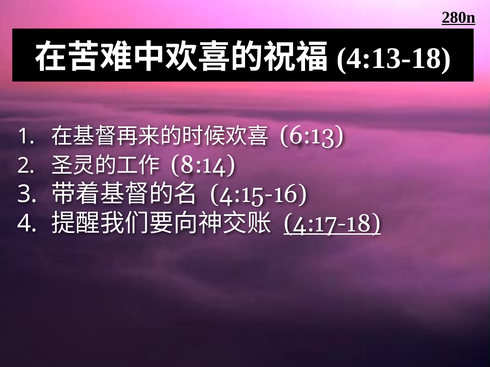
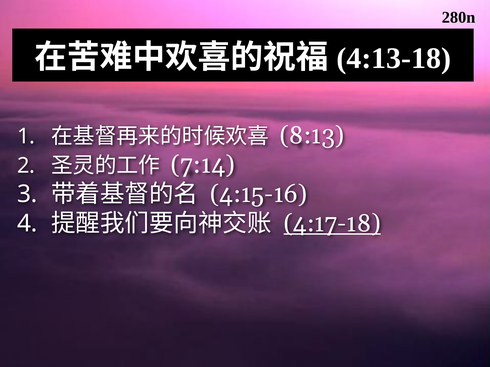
280n underline: present -> none
6:13: 6:13 -> 8:13
8:14: 8:14 -> 7:14
